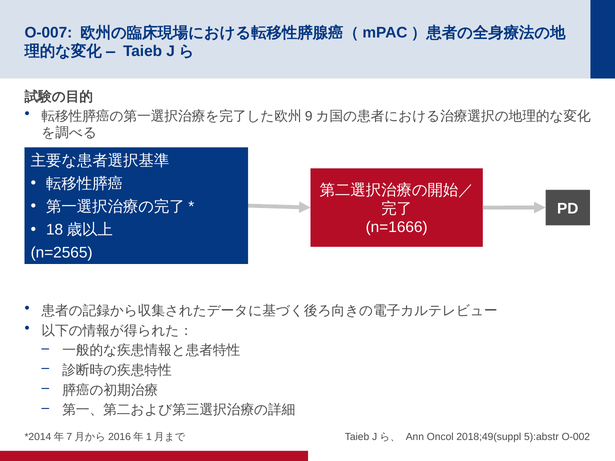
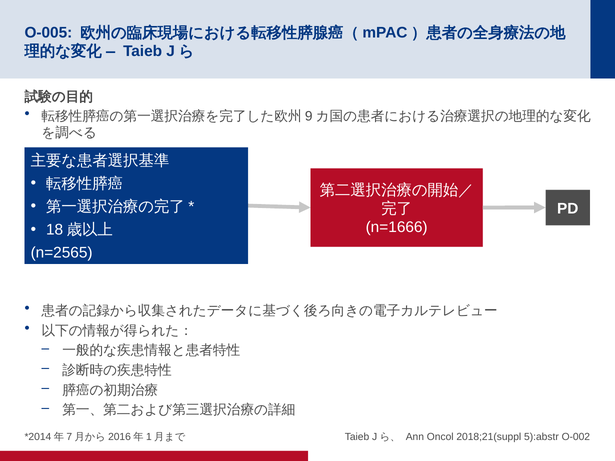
O-007: O-007 -> O-005
2018;49(suppl: 2018;49(suppl -> 2018;21(suppl
